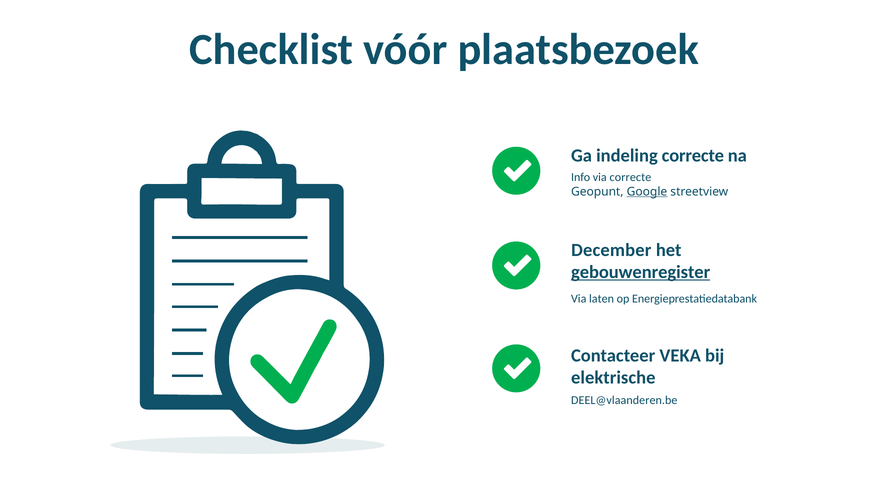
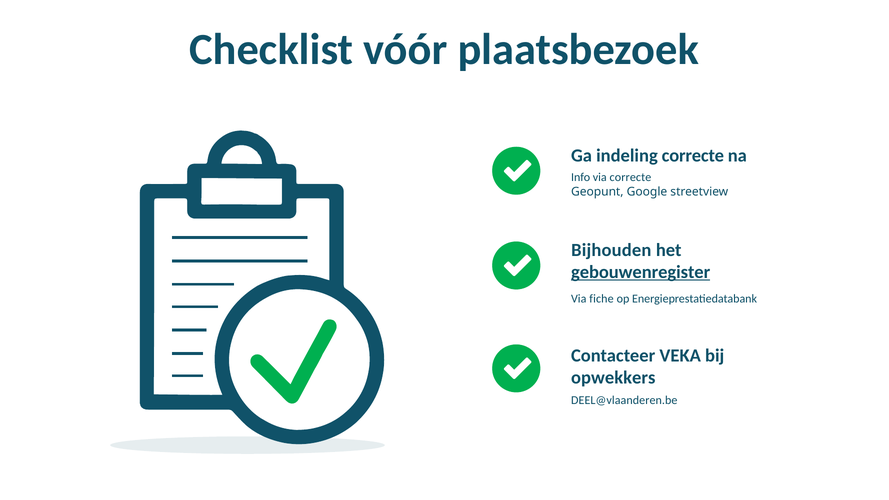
Google underline: present -> none
December: December -> Bijhouden
laten: laten -> fiche
elektrische: elektrische -> opwekkers
